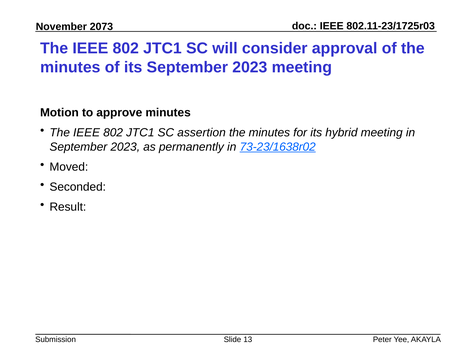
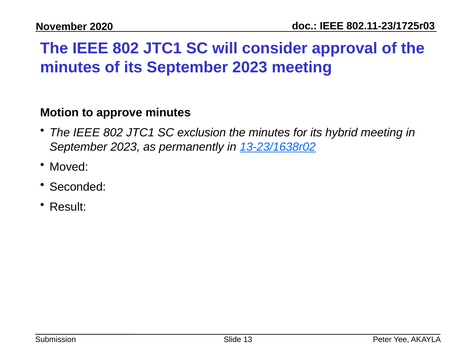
2073: 2073 -> 2020
assertion: assertion -> exclusion
73-23/1638r02: 73-23/1638r02 -> 13-23/1638r02
